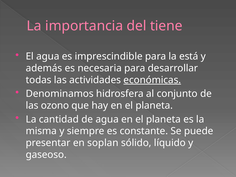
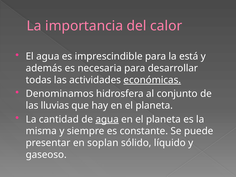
tiene: tiene -> calor
ozono: ozono -> lluvias
agua at (107, 119) underline: none -> present
